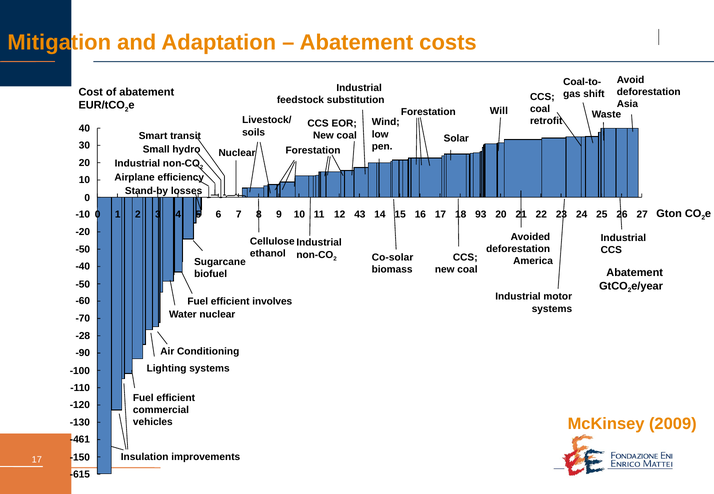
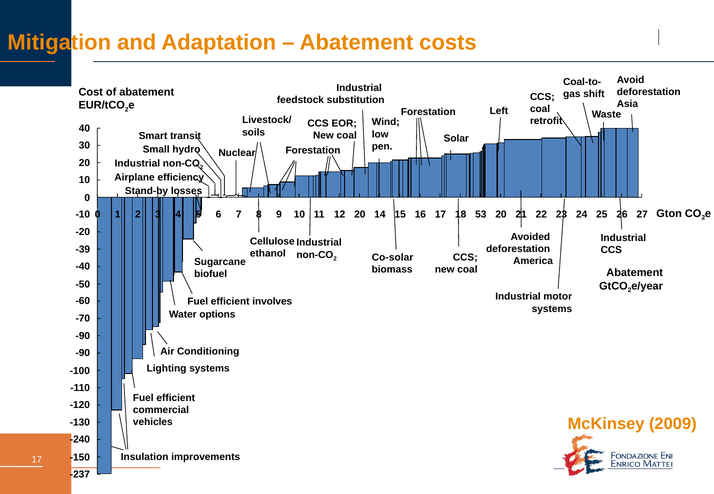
Will: Will -> Left
12 43: 43 -> 20
93: 93 -> 53
-50 at (83, 249): -50 -> -39
Water nuclear: nuclear -> options
-28 at (83, 336): -28 -> -90
-461: -461 -> -240
-615: -615 -> -237
